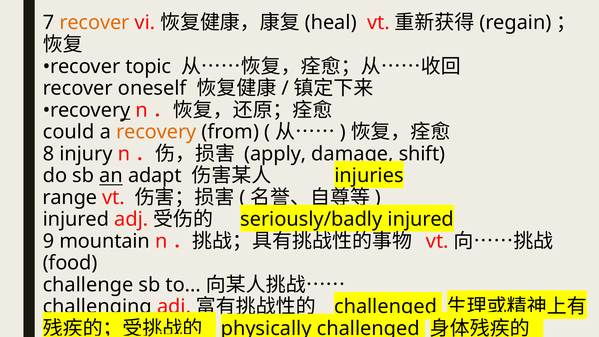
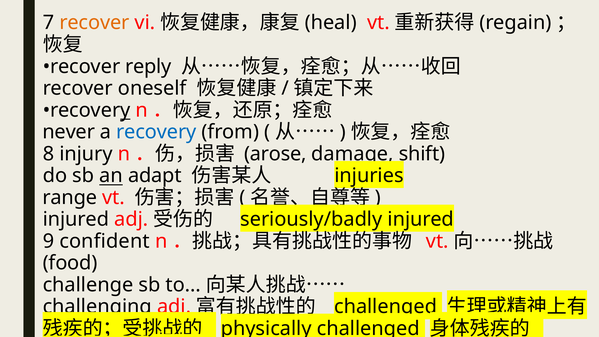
topic: topic -> reply
could: could -> never
recovery at (156, 132) colour: orange -> blue
apply: apply -> arose
mountain: mountain -> confident
